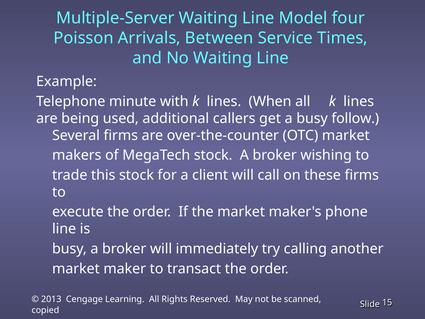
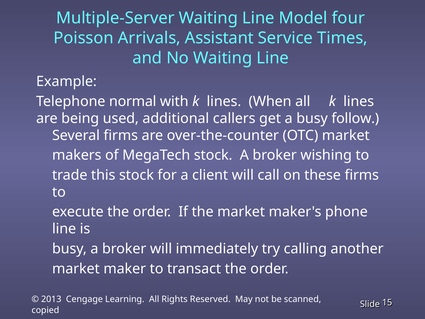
Between: Between -> Assistant
minute: minute -> normal
